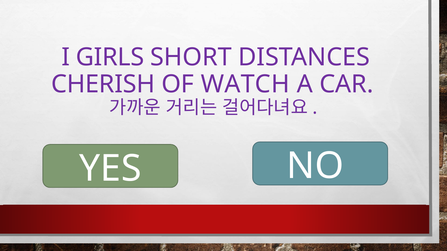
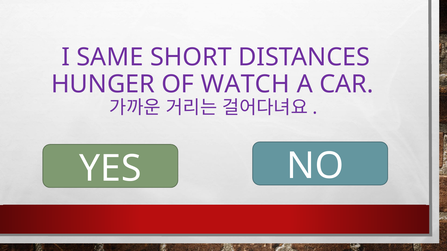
GIRLS: GIRLS -> SAME
CHERISH: CHERISH -> HUNGER
